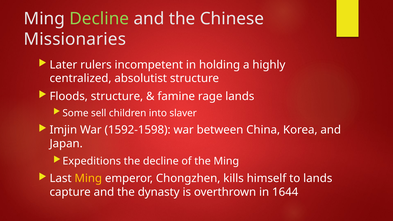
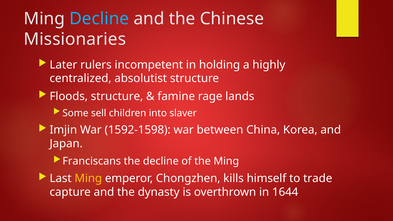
Decline at (99, 19) colour: light green -> light blue
Expeditions: Expeditions -> Franciscans
to lands: lands -> trade
